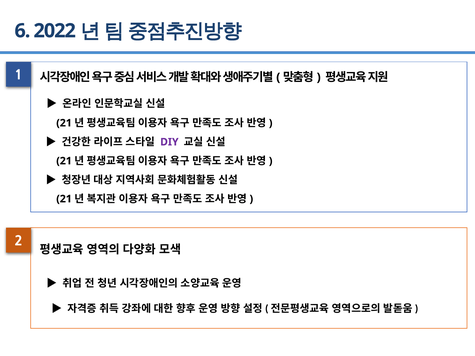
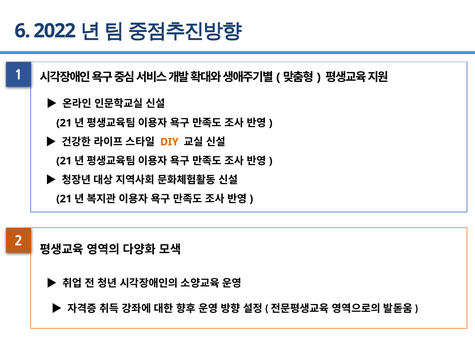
DIY colour: purple -> orange
